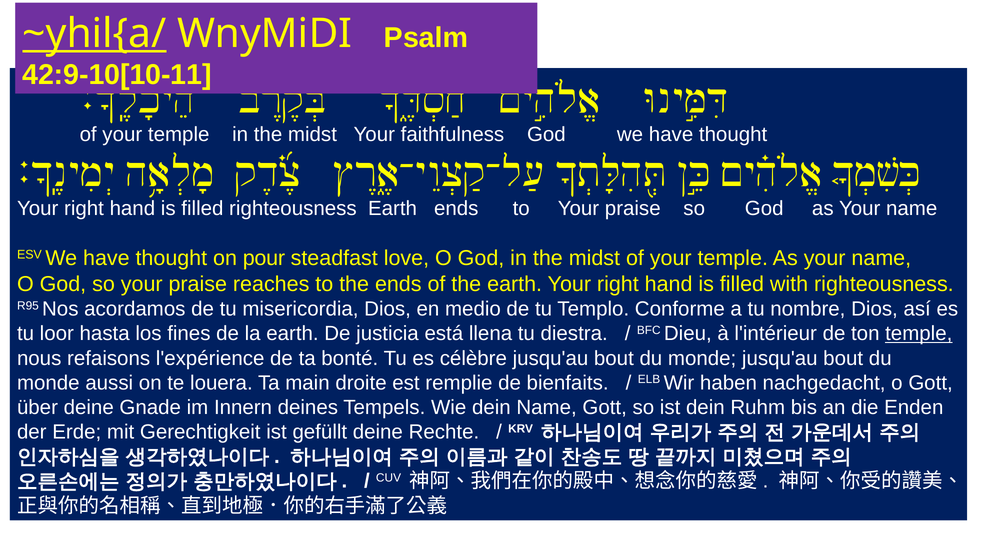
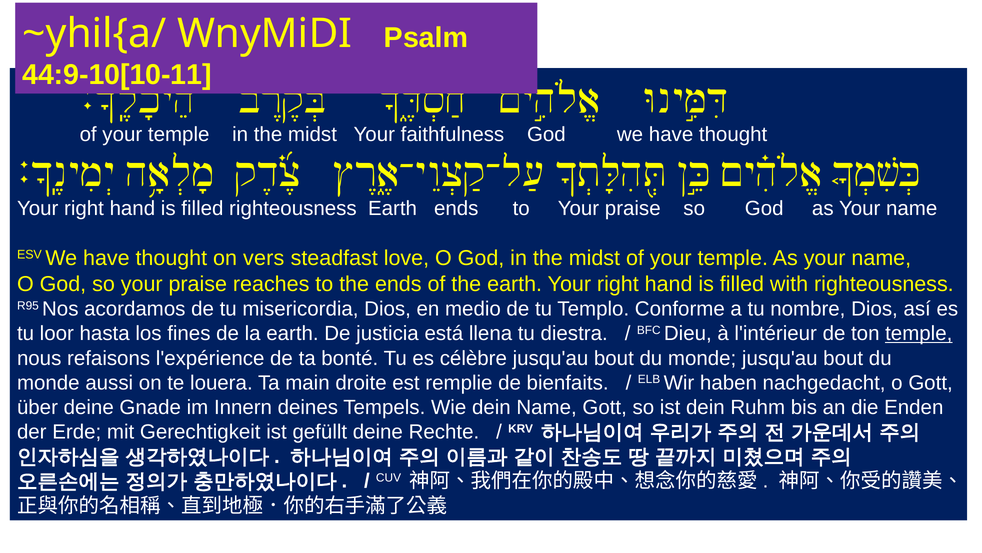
~yhil{a/ underline: present -> none
42:9-10[10-11: 42:9-10[10-11 -> 44:9-10[10-11
pour: pour -> vers
